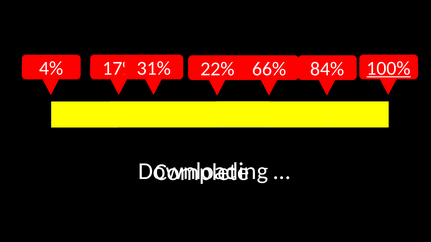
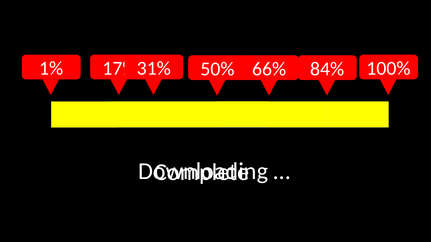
4%: 4% -> 1%
22%: 22% -> 50%
100% underline: present -> none
